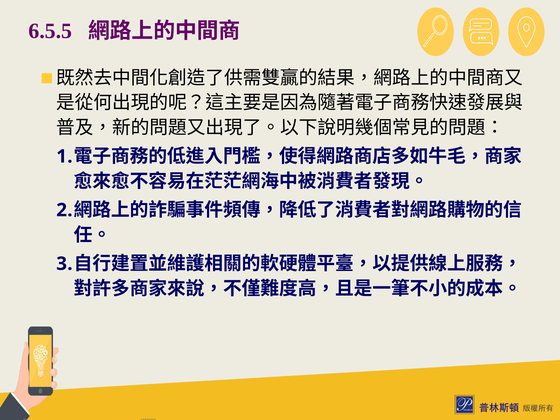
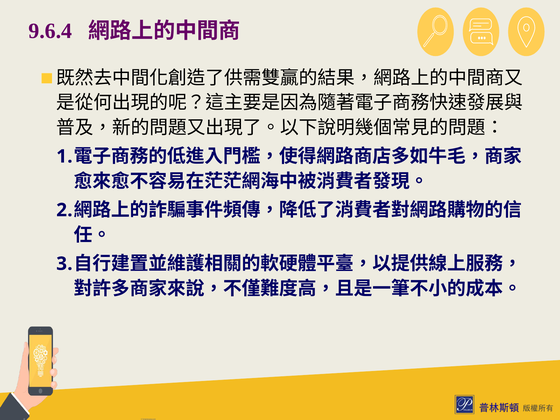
6.5.5: 6.5.5 -> 9.6.4
